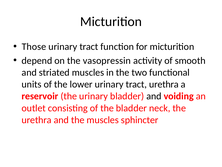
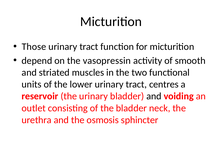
tract urethra: urethra -> centres
the muscles: muscles -> osmosis
